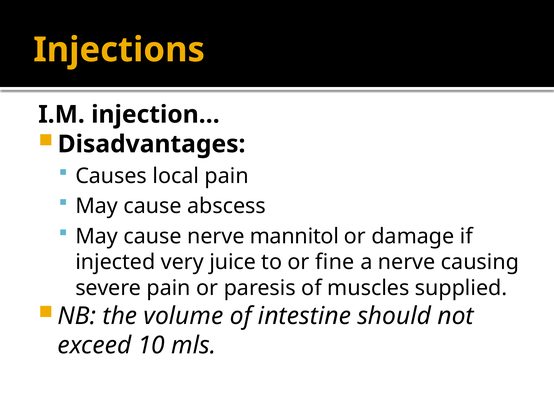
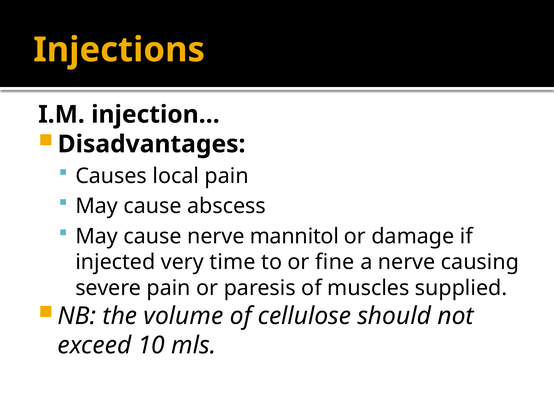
juice: juice -> time
intestine: intestine -> cellulose
